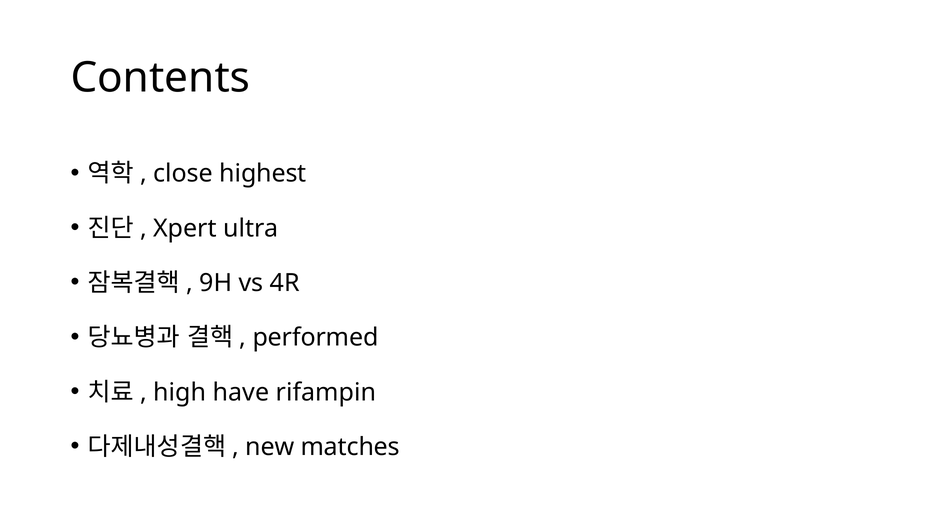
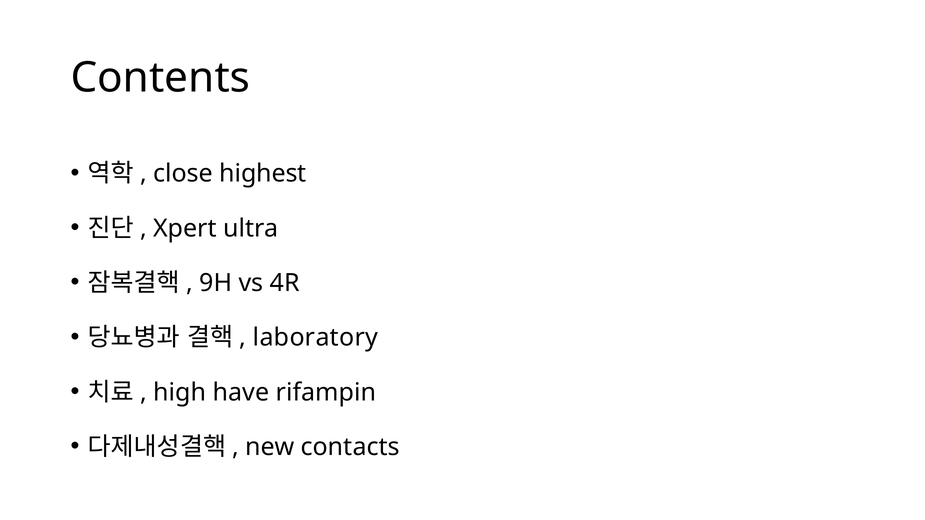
performed: performed -> laboratory
matches: matches -> contacts
